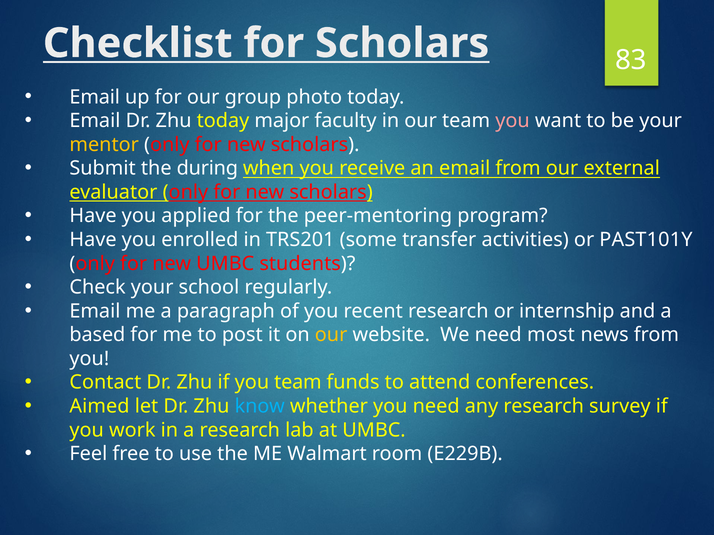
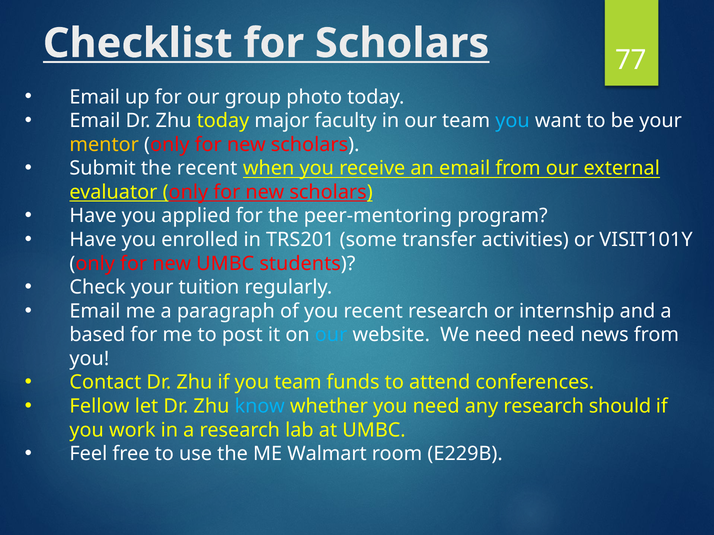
83: 83 -> 77
you at (513, 121) colour: pink -> light blue
the during: during -> recent
PAST101Y: PAST101Y -> VISIT101Y
school: school -> tuition
our at (331, 335) colour: yellow -> light blue
need most: most -> need
Aimed: Aimed -> Fellow
survey: survey -> should
